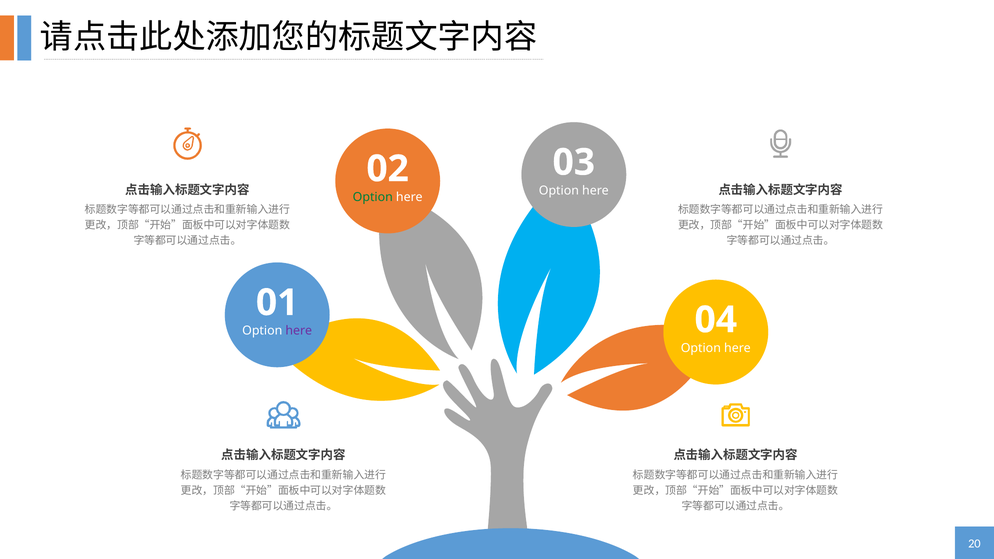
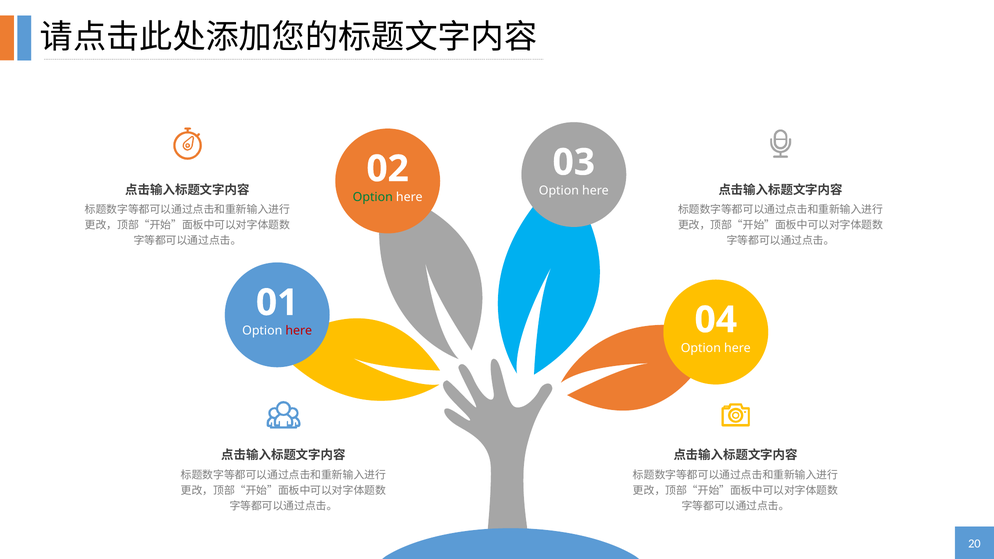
here at (299, 331) colour: purple -> red
